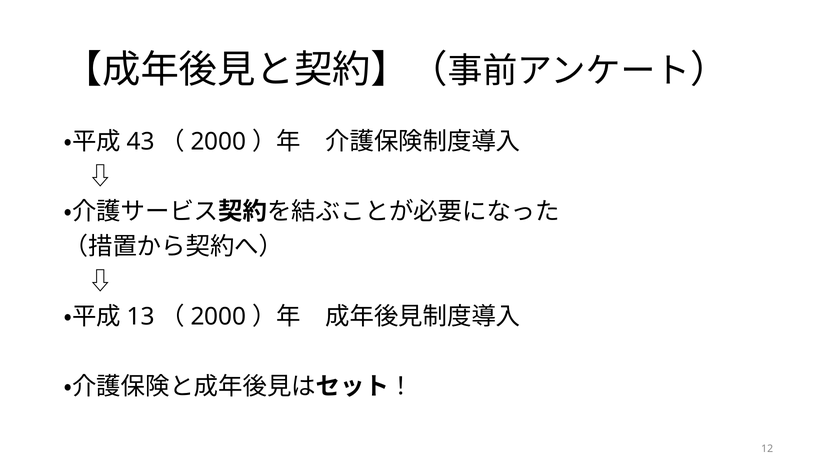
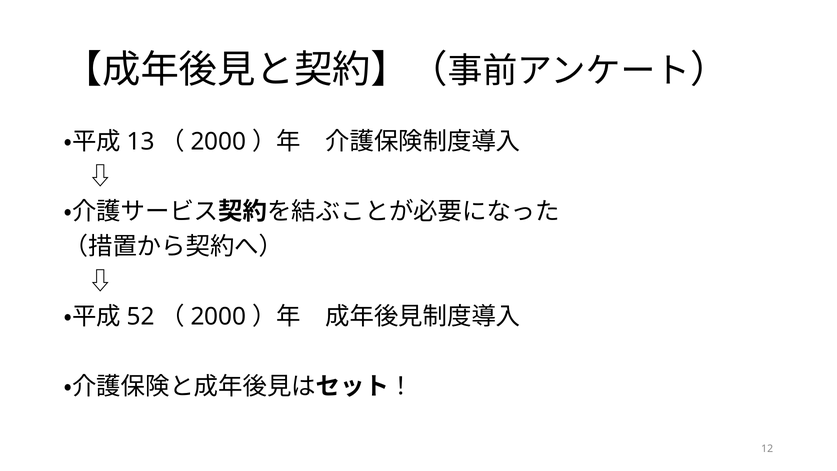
43: 43 -> 13
13: 13 -> 52
